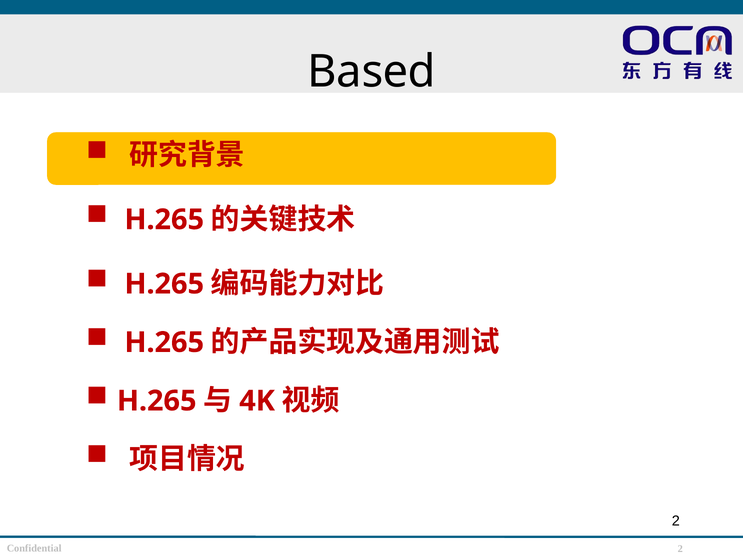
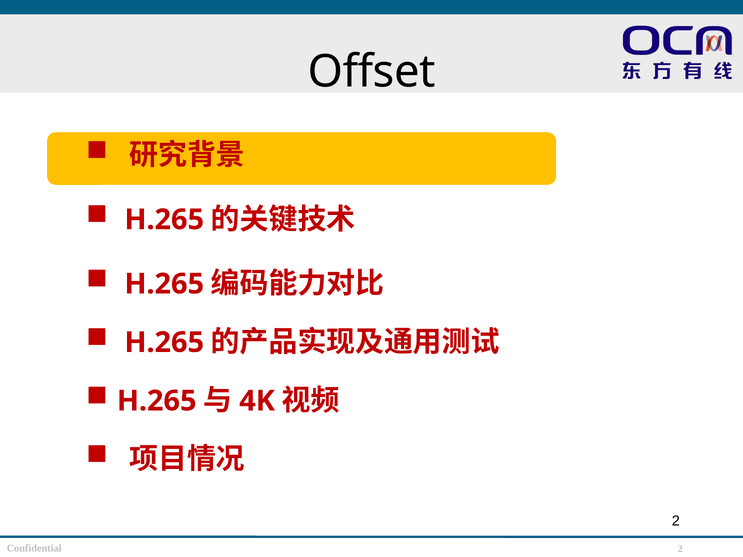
Based: Based -> Offset
